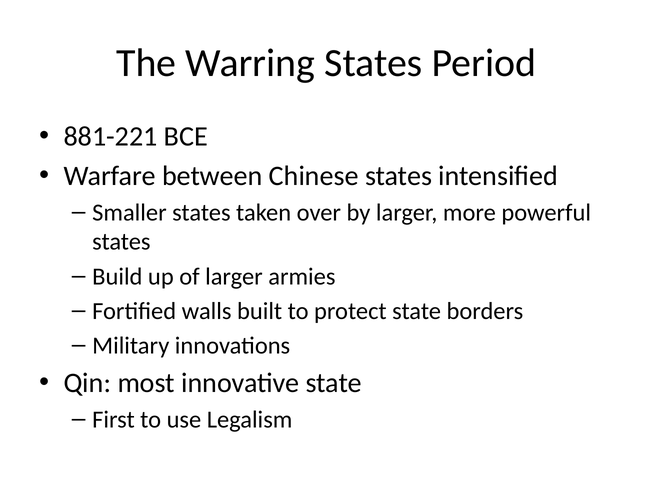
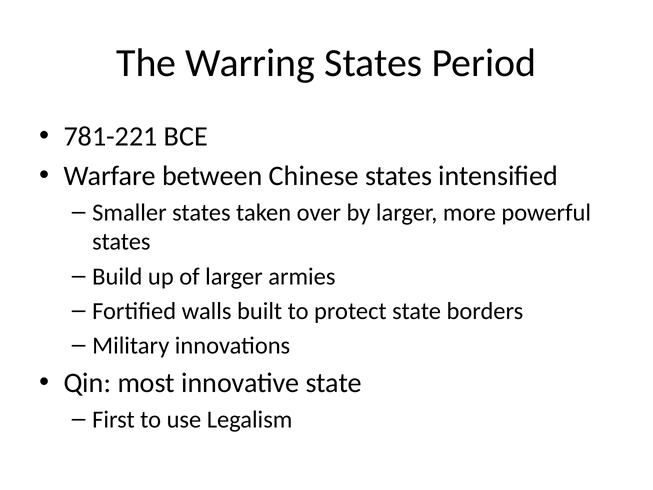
881-221: 881-221 -> 781-221
